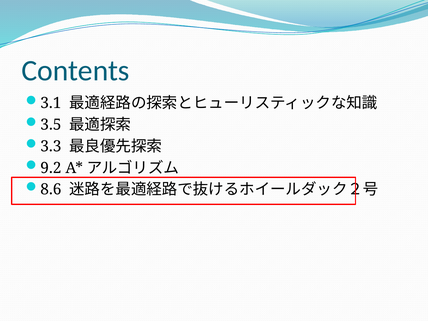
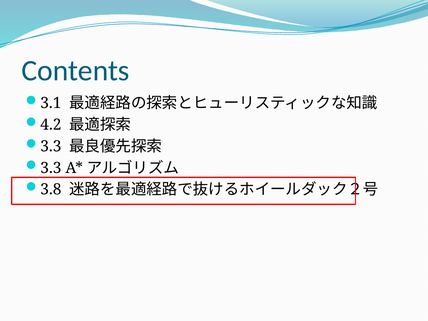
3.5: 3.5 -> 4.2
9.2 at (51, 168): 9.2 -> 3.3
8.6: 8.6 -> 3.8
